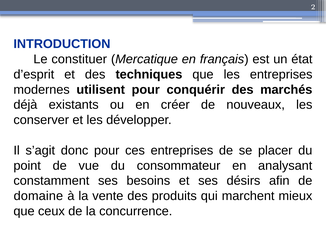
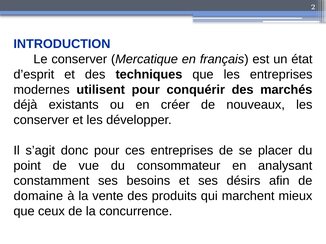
Le constituer: constituer -> conserver
